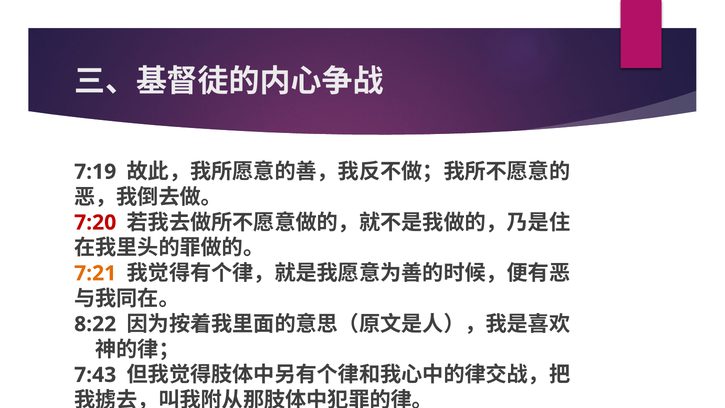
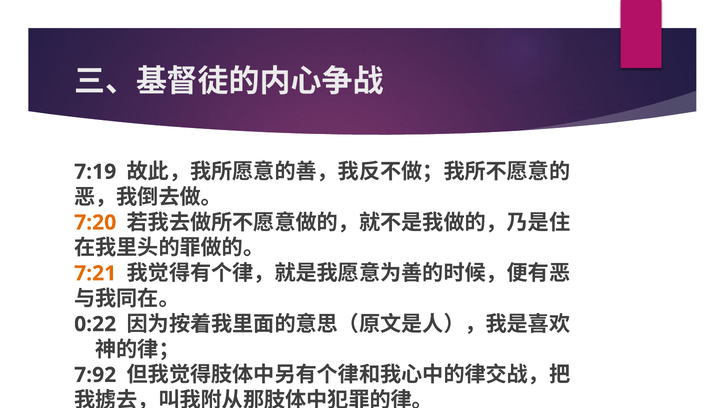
7:20 colour: red -> orange
8:22: 8:22 -> 0:22
7:43: 7:43 -> 7:92
